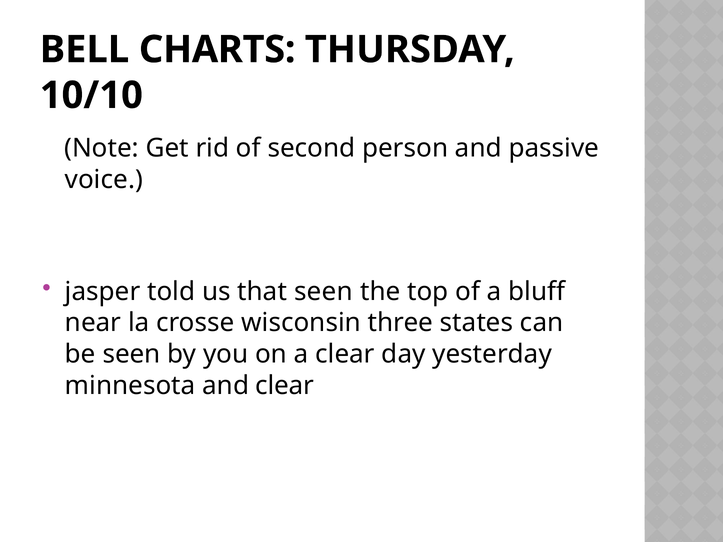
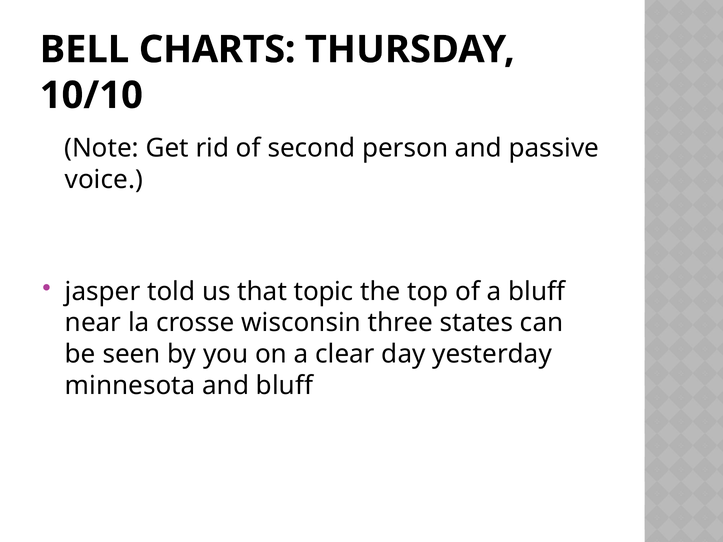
that seen: seen -> topic
and clear: clear -> bluff
